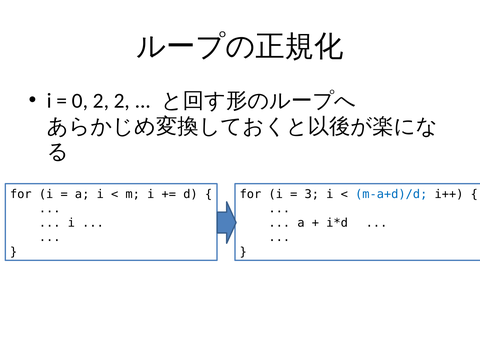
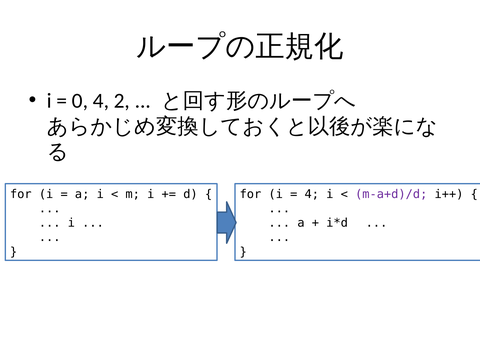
0 2: 2 -> 4
3 at (312, 194): 3 -> 4
m-a+d)/d colour: blue -> purple
